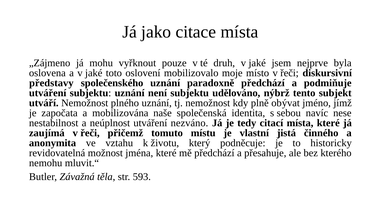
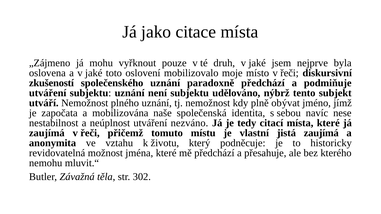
představy: představy -> zkušeností
jistá činného: činného -> zaujímá
593: 593 -> 302
